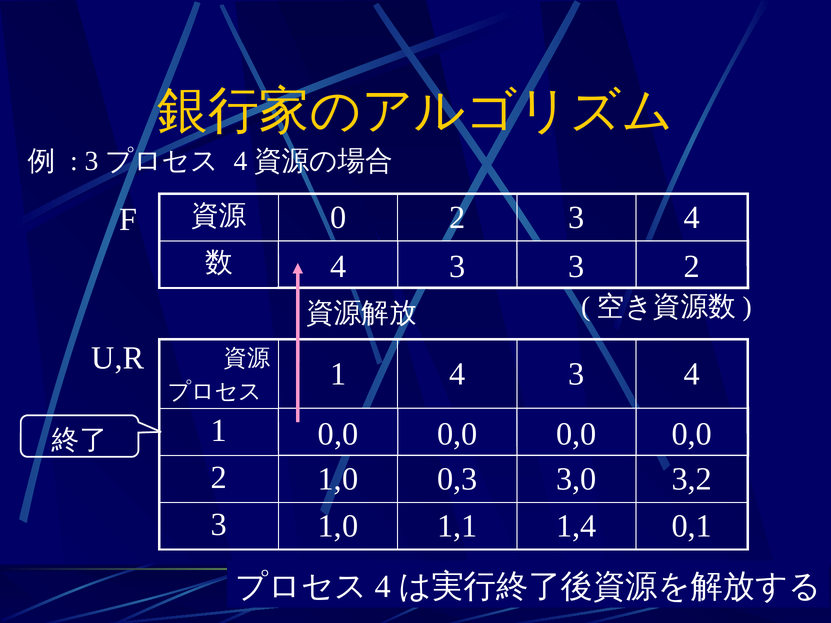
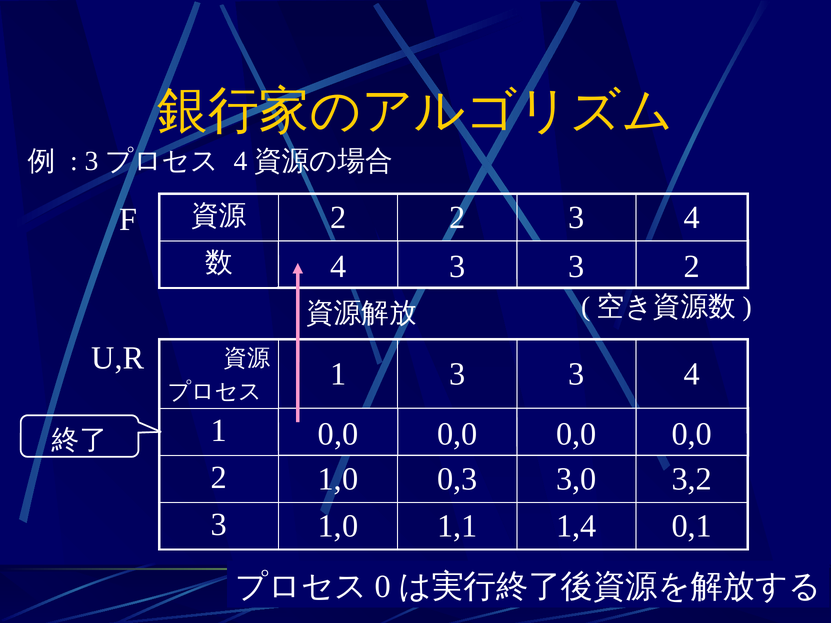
0 at (338, 218): 0 -> 2
1 4: 4 -> 3
4 at (383, 587): 4 -> 0
